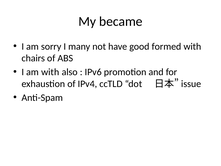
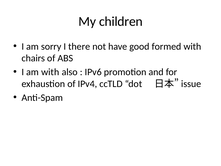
became: became -> children
many: many -> there
